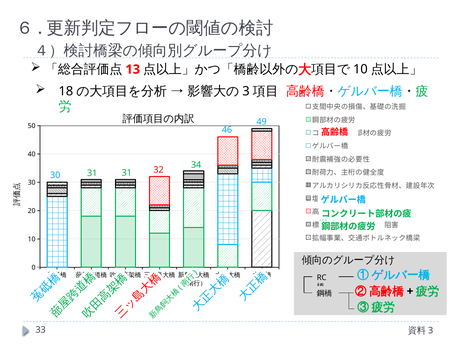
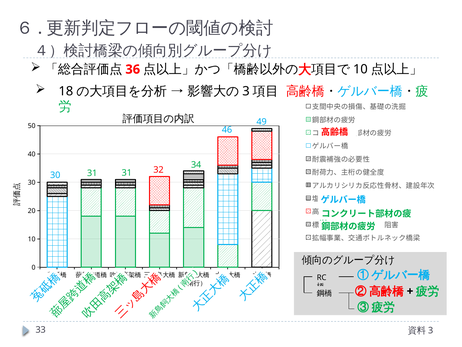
13: 13 -> 36
